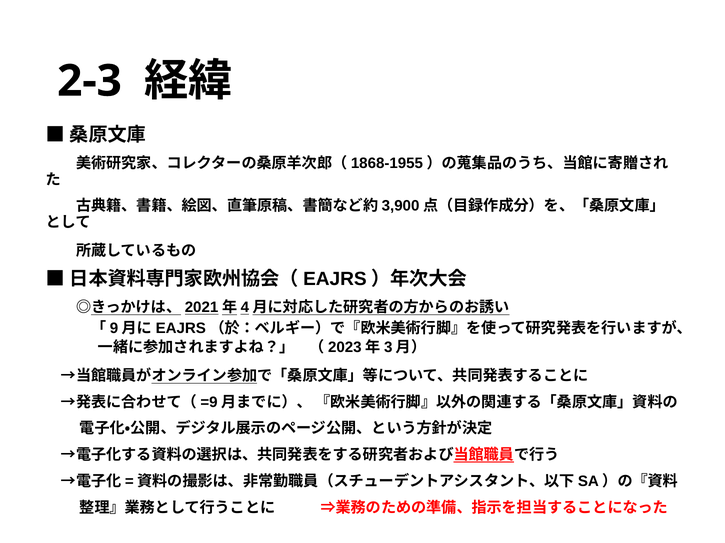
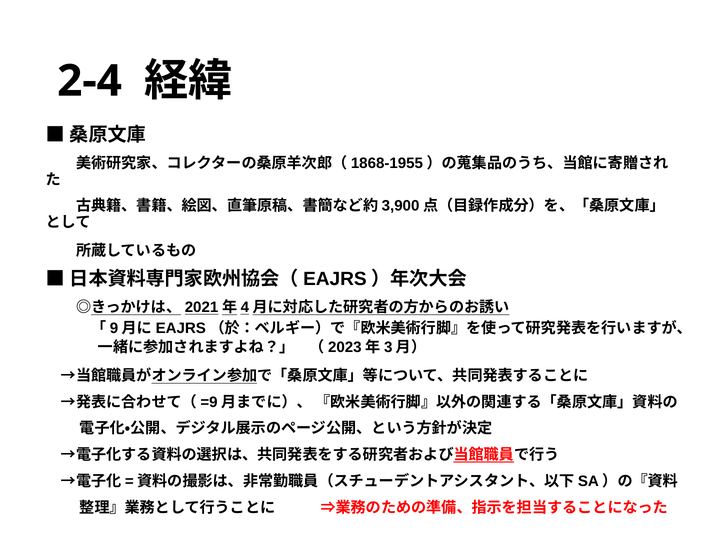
2-3: 2-3 -> 2-4
